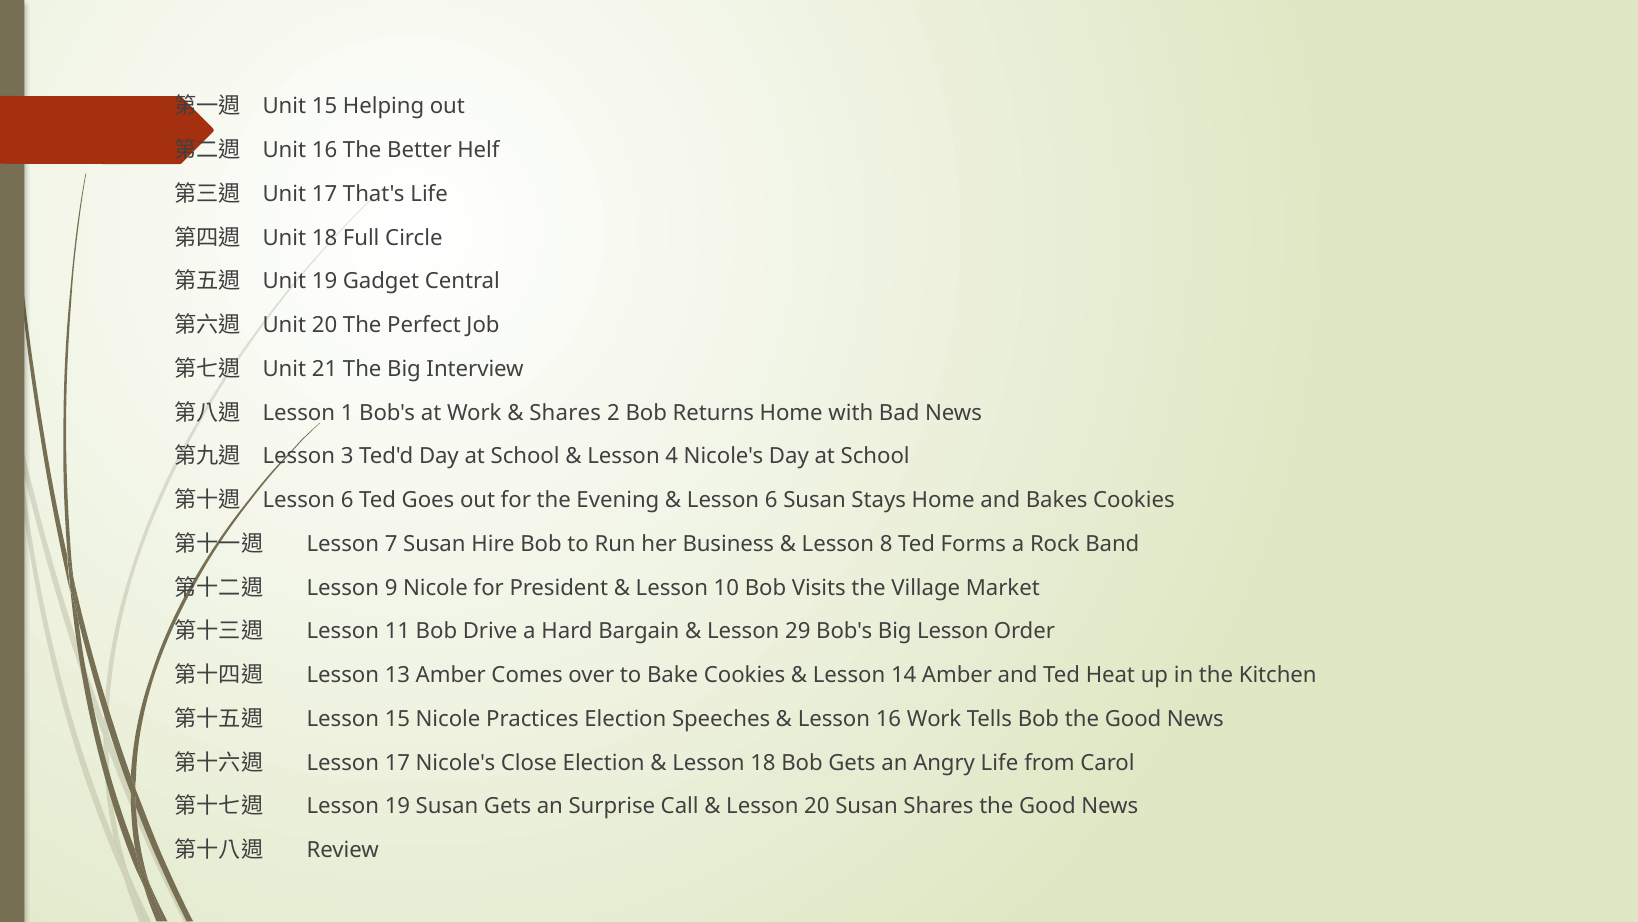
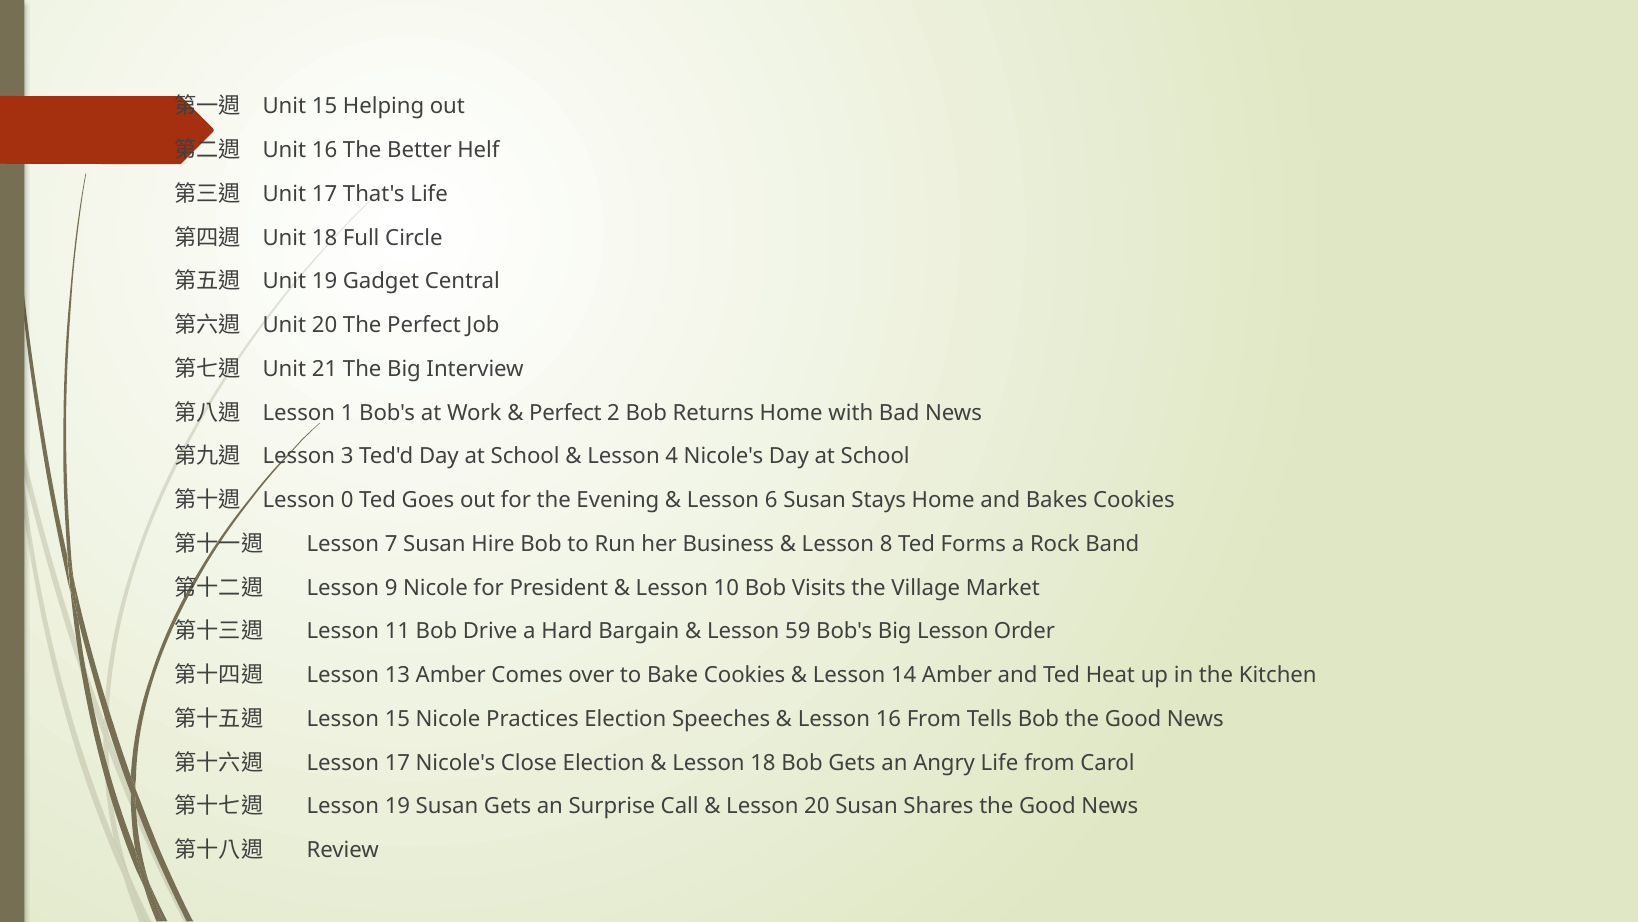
Shares at (565, 412): Shares -> Perfect
6 at (347, 500): 6 -> 0
29: 29 -> 59
16 Work: Work -> From
